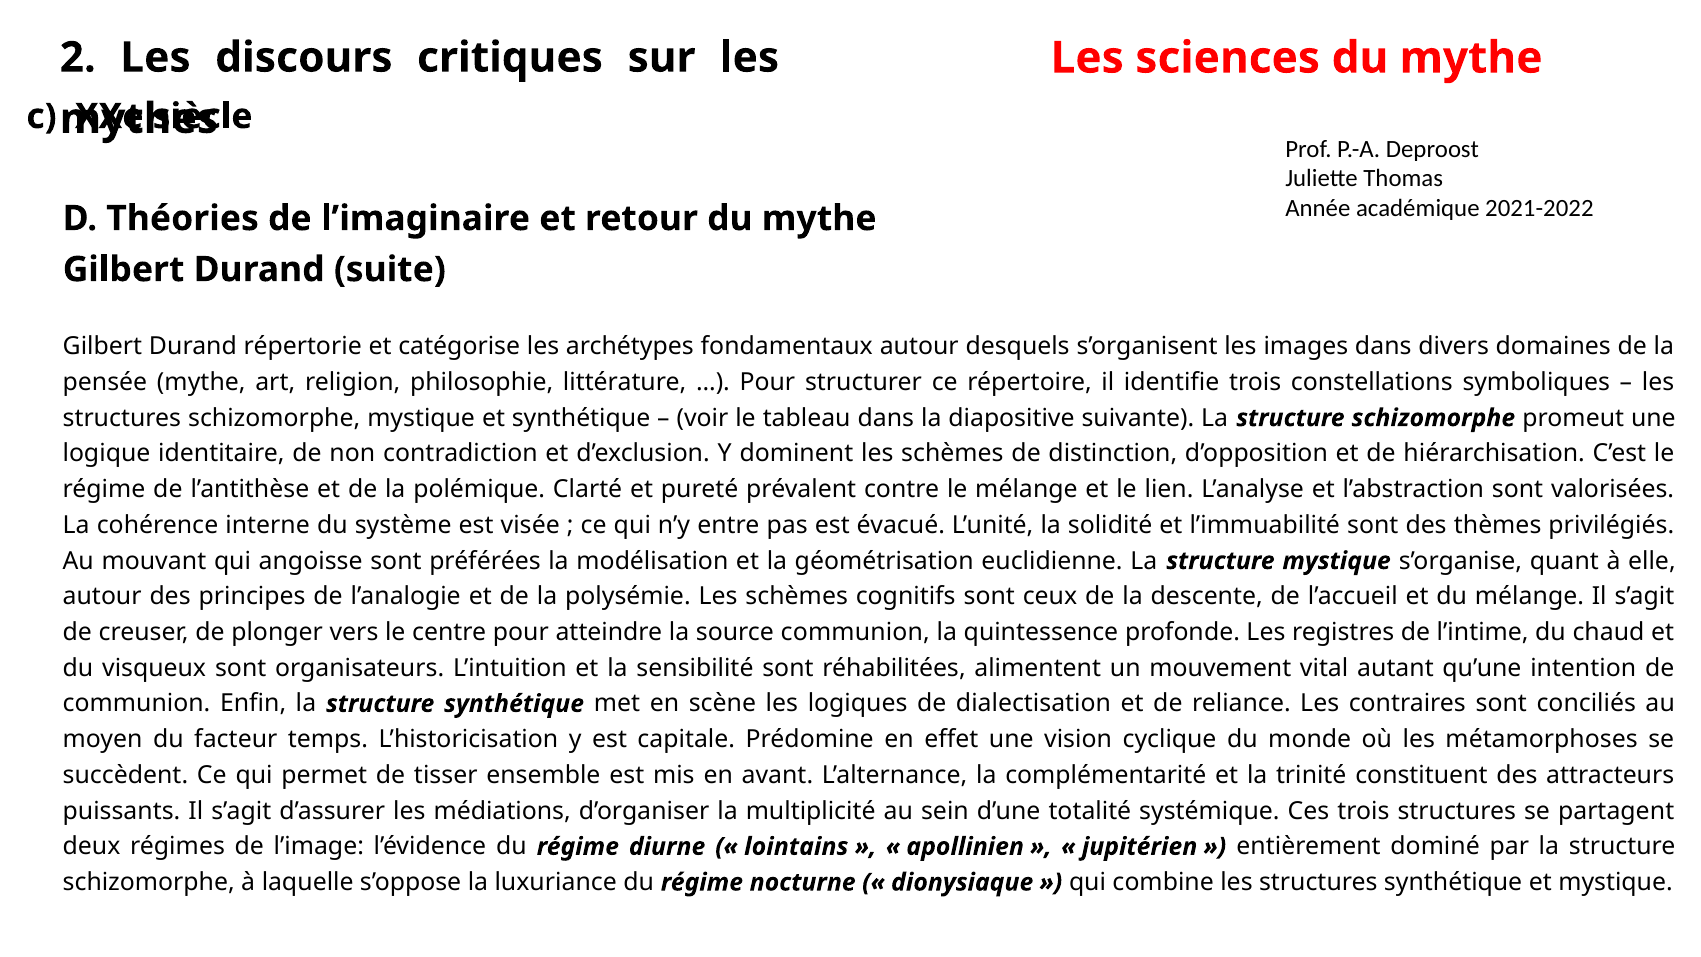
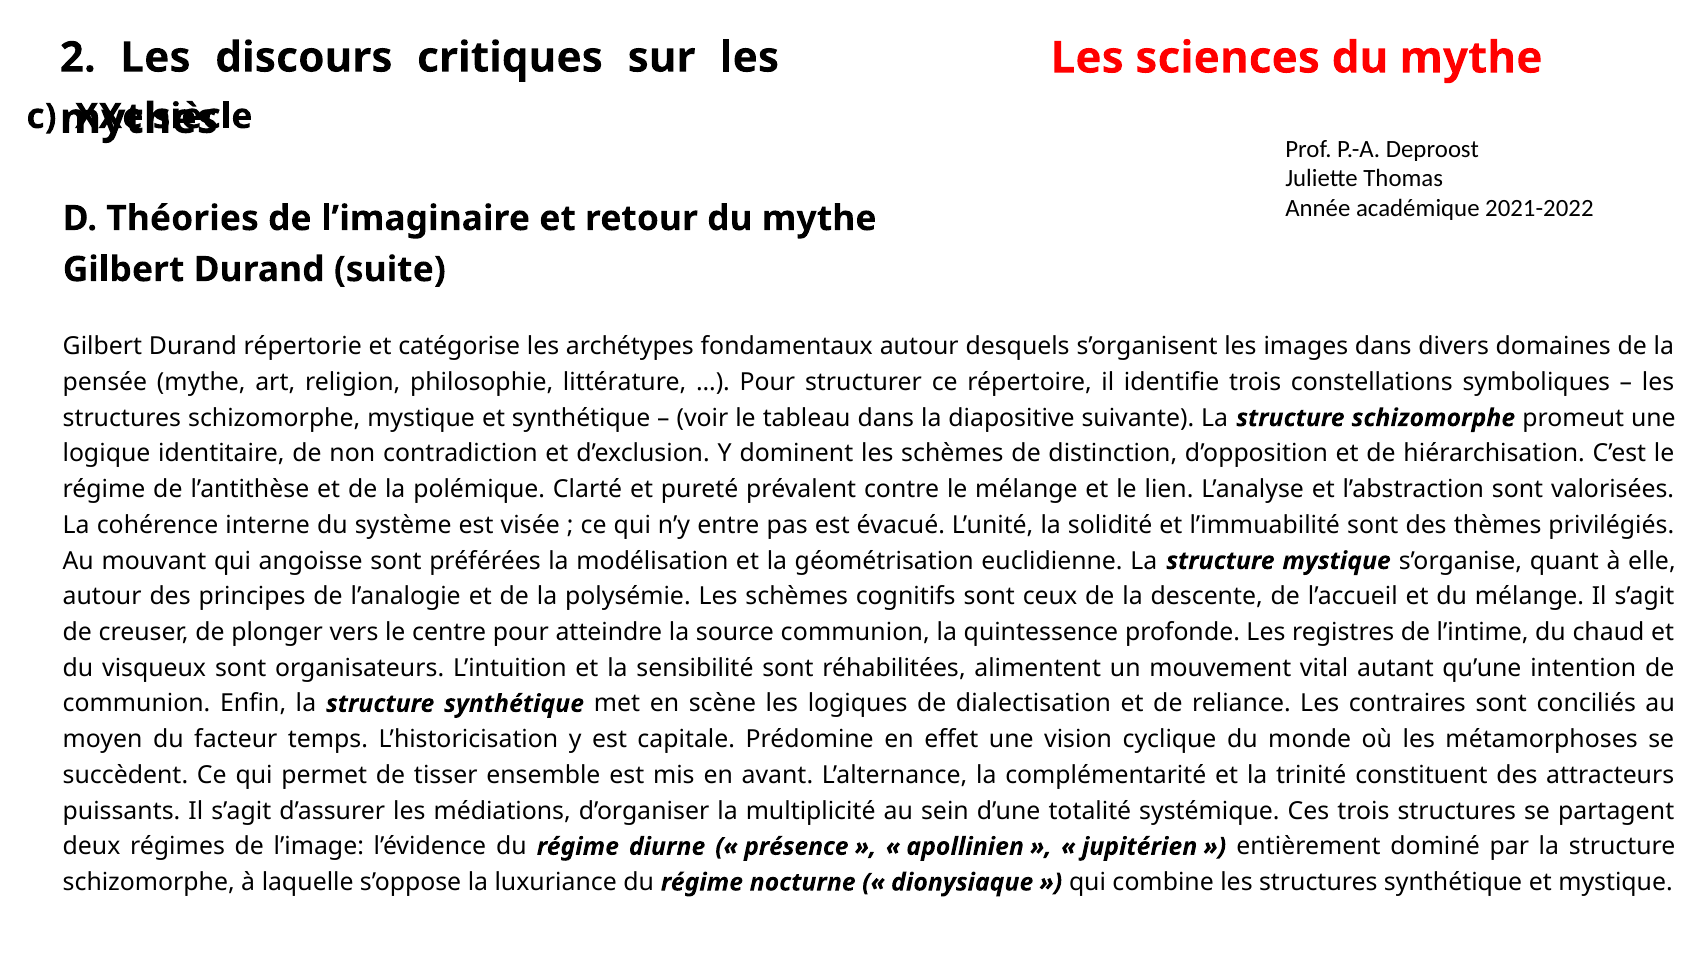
lointains: lointains -> présence
